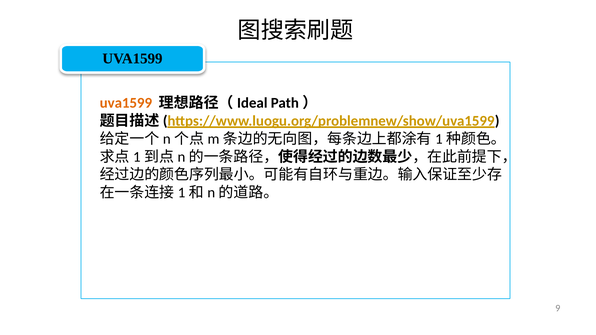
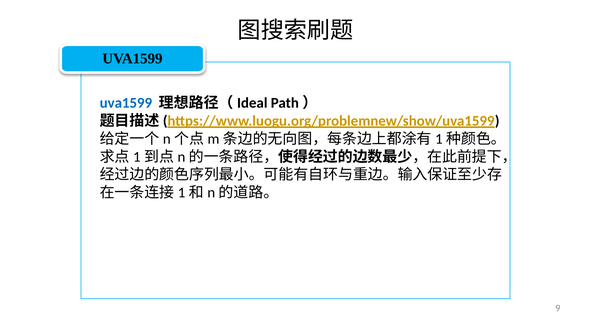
uva1599 at (126, 103) colour: orange -> blue
